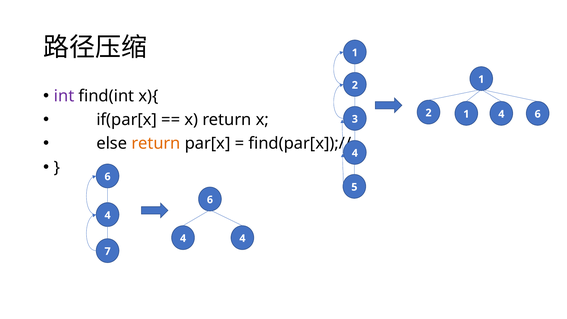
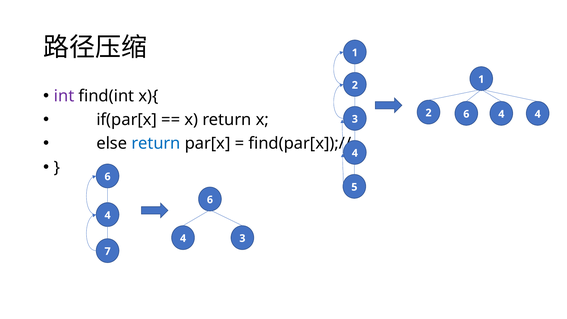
2 1: 1 -> 6
4 6: 6 -> 4
return at (156, 143) colour: orange -> blue
4 4: 4 -> 3
